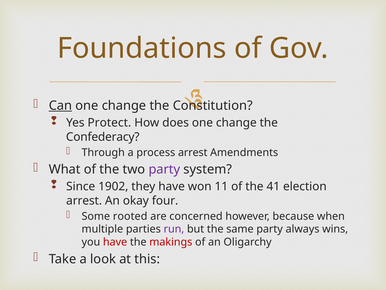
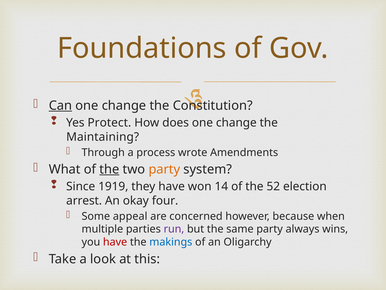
Confederacy: Confederacy -> Maintaining
process arrest: arrest -> wrote
the at (109, 169) underline: none -> present
party at (164, 169) colour: purple -> orange
1902: 1902 -> 1919
11: 11 -> 14
41: 41 -> 52
rooted: rooted -> appeal
makings colour: red -> blue
